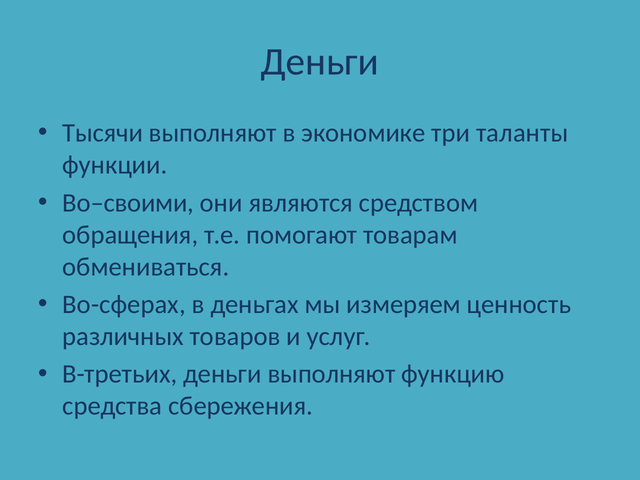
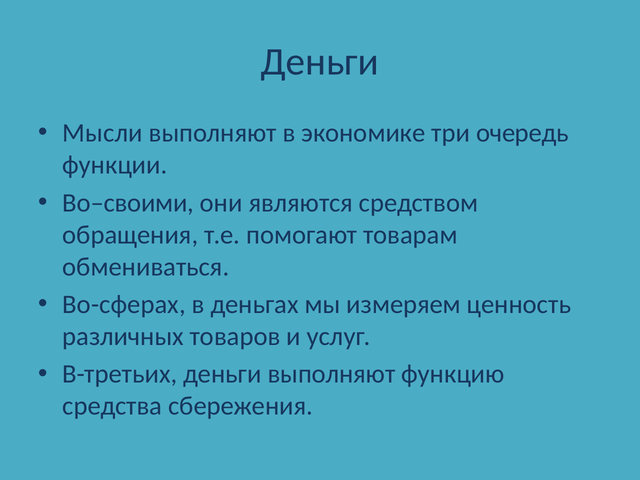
Тысячи: Тысячи -> Мысли
таланты: таланты -> очередь
